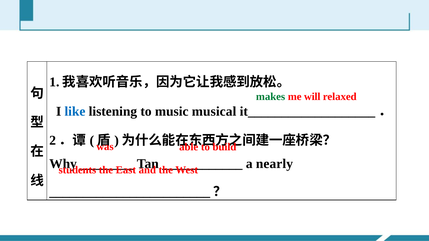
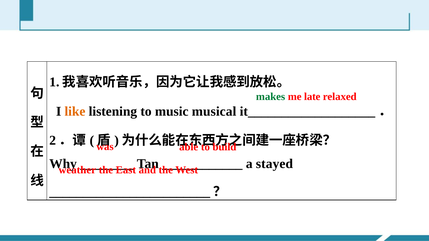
will: will -> late
like colour: blue -> orange
nearly: nearly -> stayed
students: students -> weather
